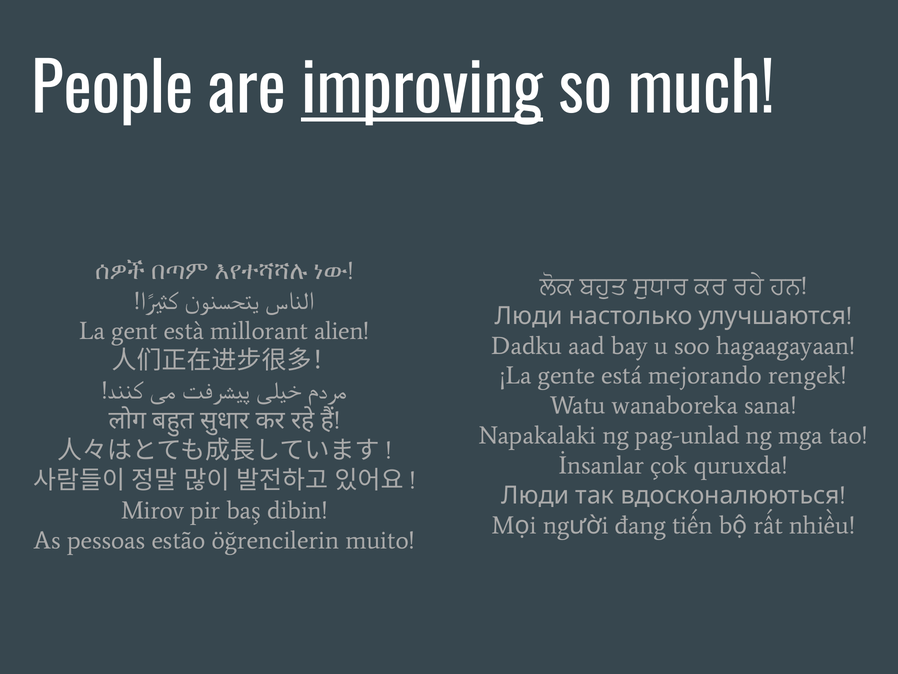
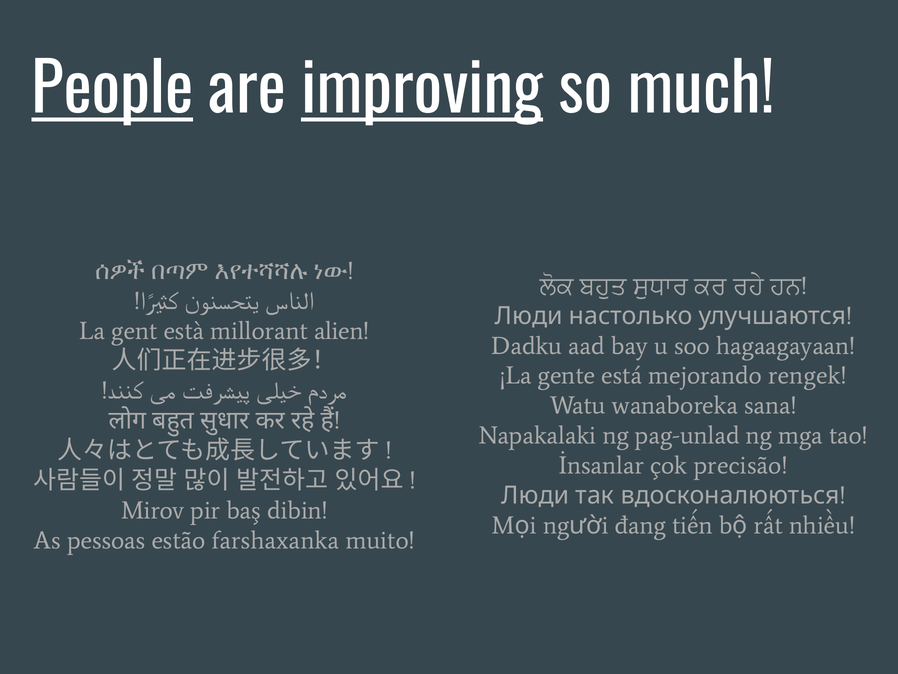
People underline: none -> present
quruxda: quruxda -> precisão
öğrencilerin: öğrencilerin -> farshaxanka
